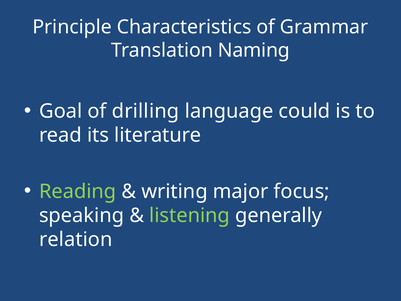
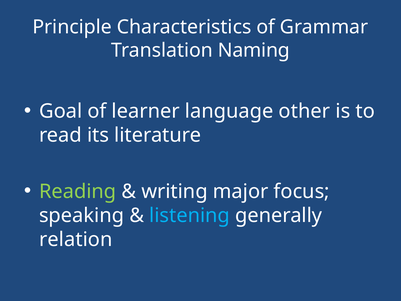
drilling: drilling -> learner
could: could -> other
listening colour: light green -> light blue
